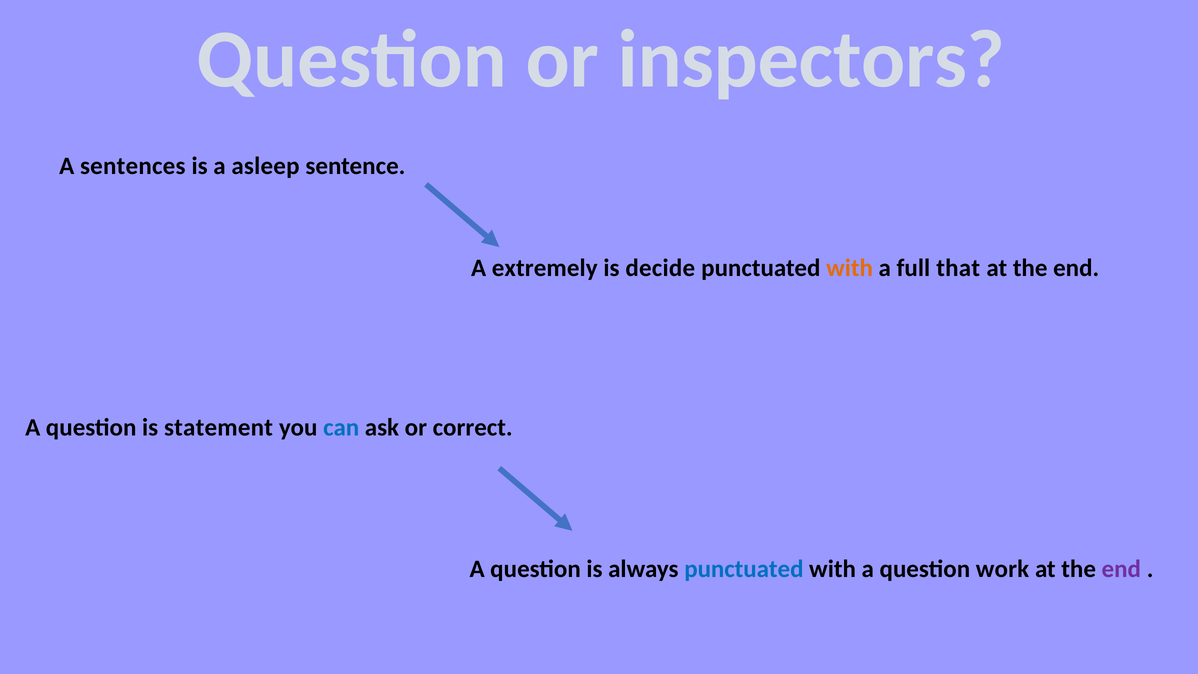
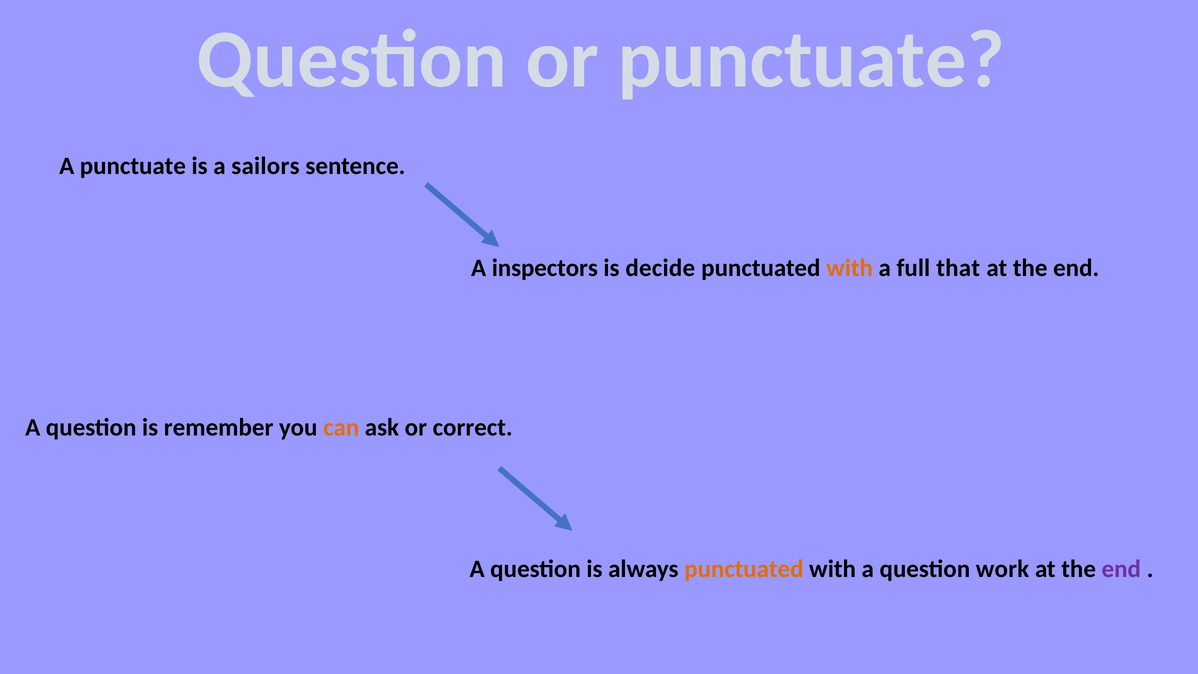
or inspectors: inspectors -> punctuate
A sentences: sentences -> punctuate
asleep: asleep -> sailors
extremely: extremely -> inspectors
statement: statement -> remember
can colour: blue -> orange
punctuated at (744, 569) colour: blue -> orange
